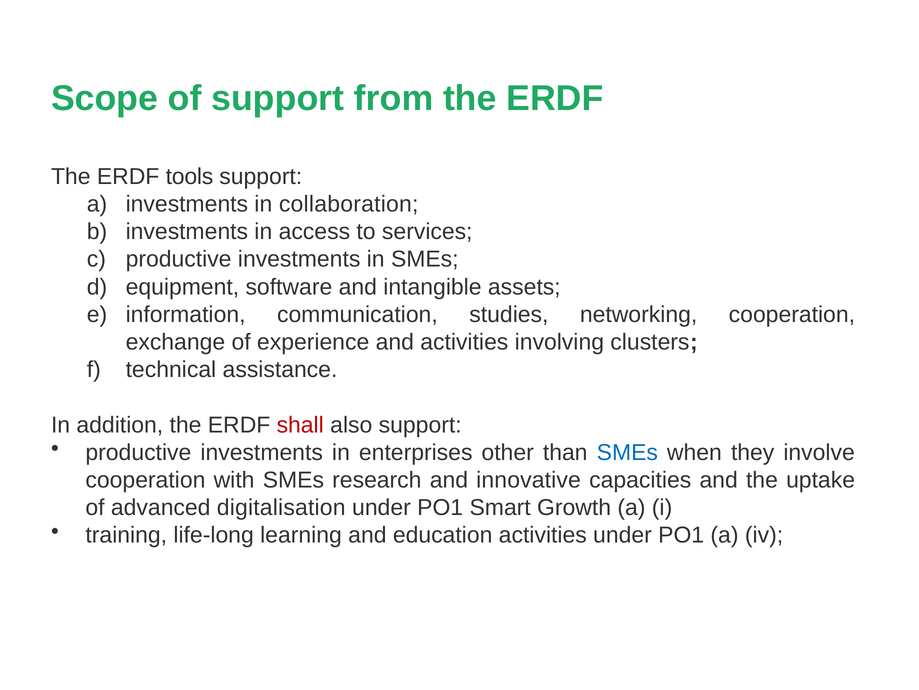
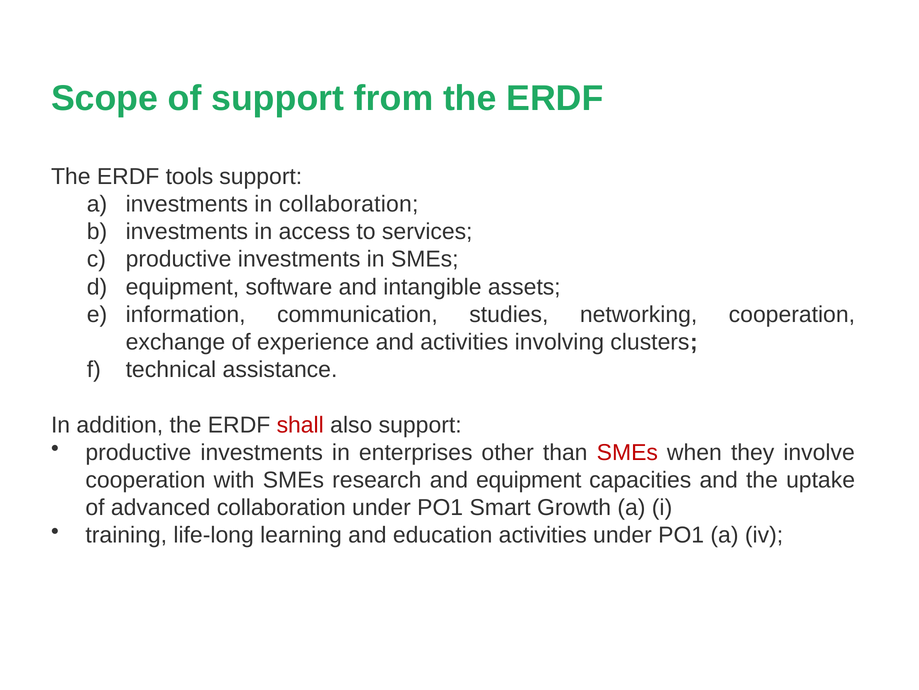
SMEs at (627, 452) colour: blue -> red
and innovative: innovative -> equipment
advanced digitalisation: digitalisation -> collaboration
